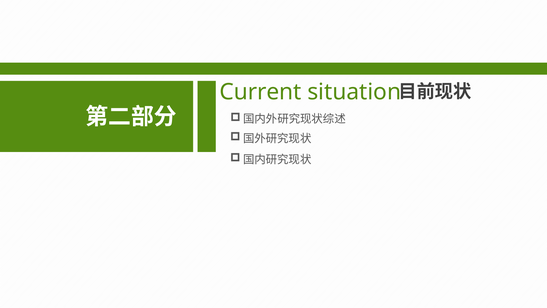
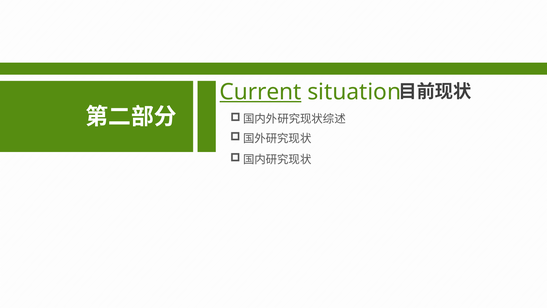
Current underline: none -> present
